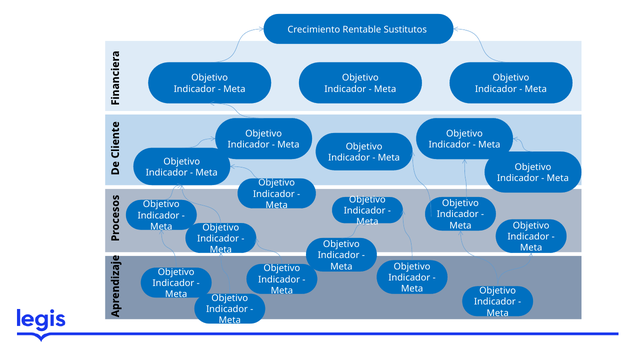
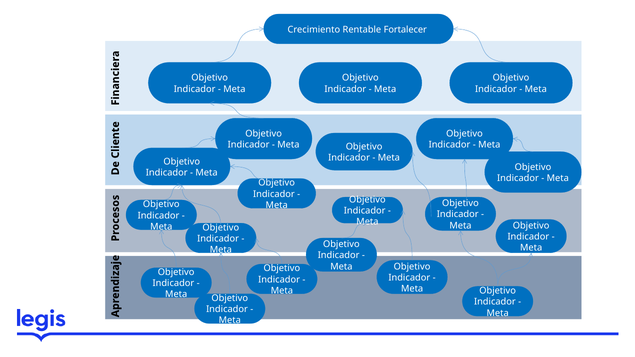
Sustitutos: Sustitutos -> Fortalecer
